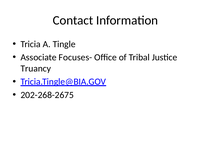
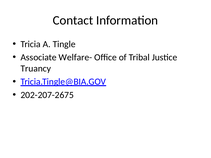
Focuses-: Focuses- -> Welfare-
202-268-2675: 202-268-2675 -> 202-207-2675
